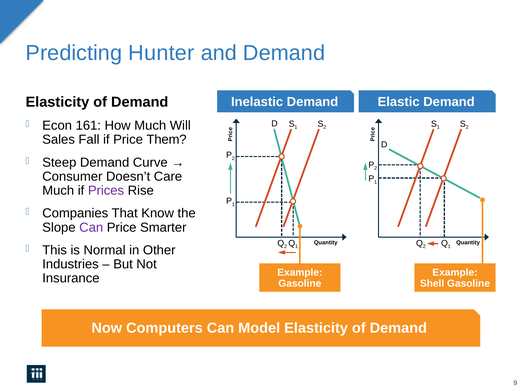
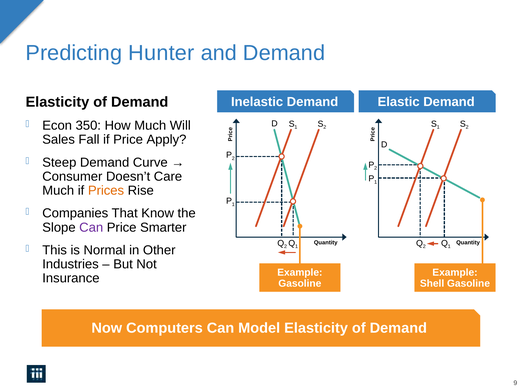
161: 161 -> 350
Them: Them -> Apply
Prices colour: purple -> orange
